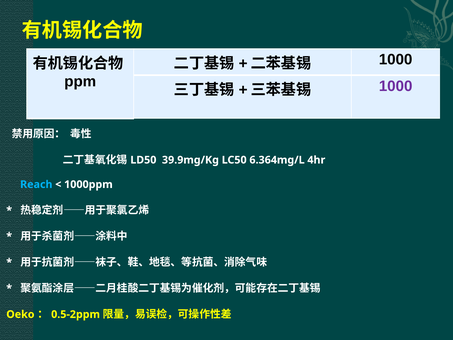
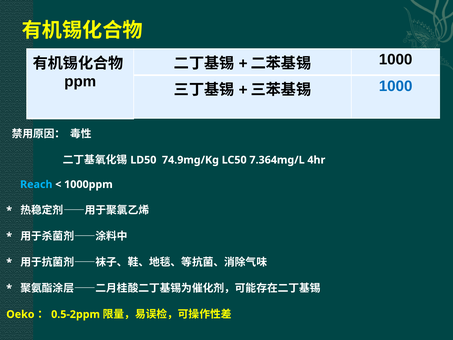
1000 at (396, 86) colour: purple -> blue
39.9mg/Kg: 39.9mg/Kg -> 74.9mg/Kg
6.364mg/L: 6.364mg/L -> 7.364mg/L
